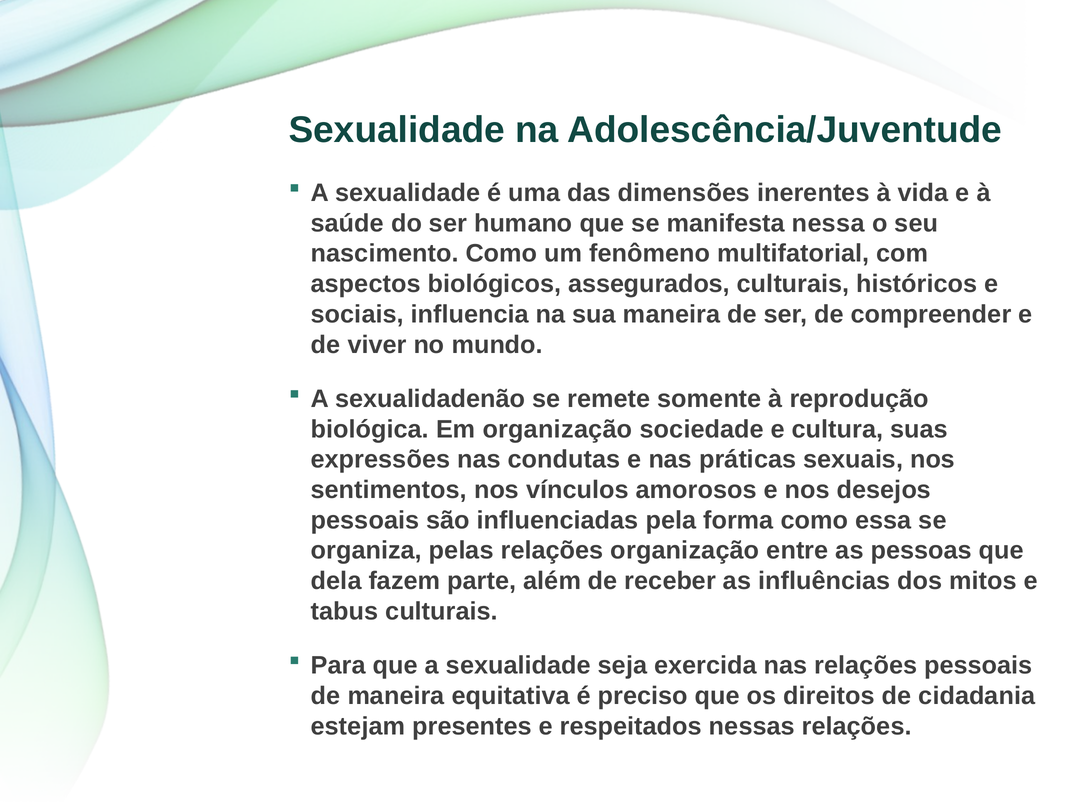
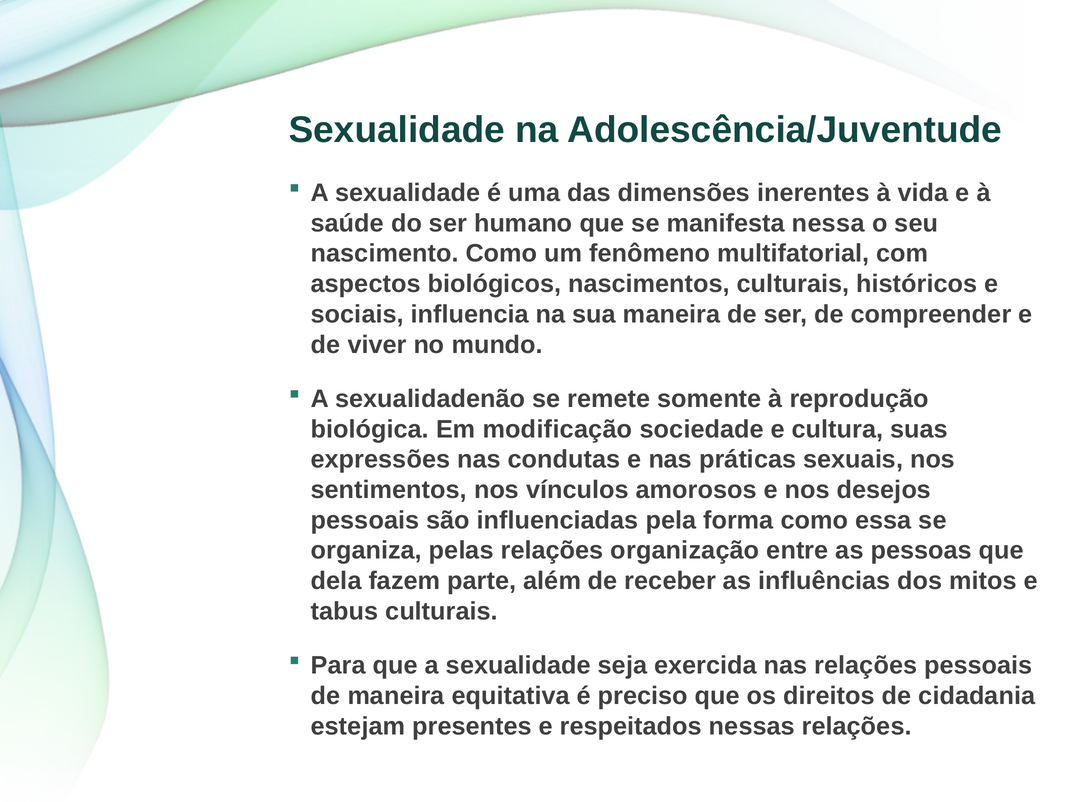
assegurados: assegurados -> nascimentos
Em organização: organização -> modificação
